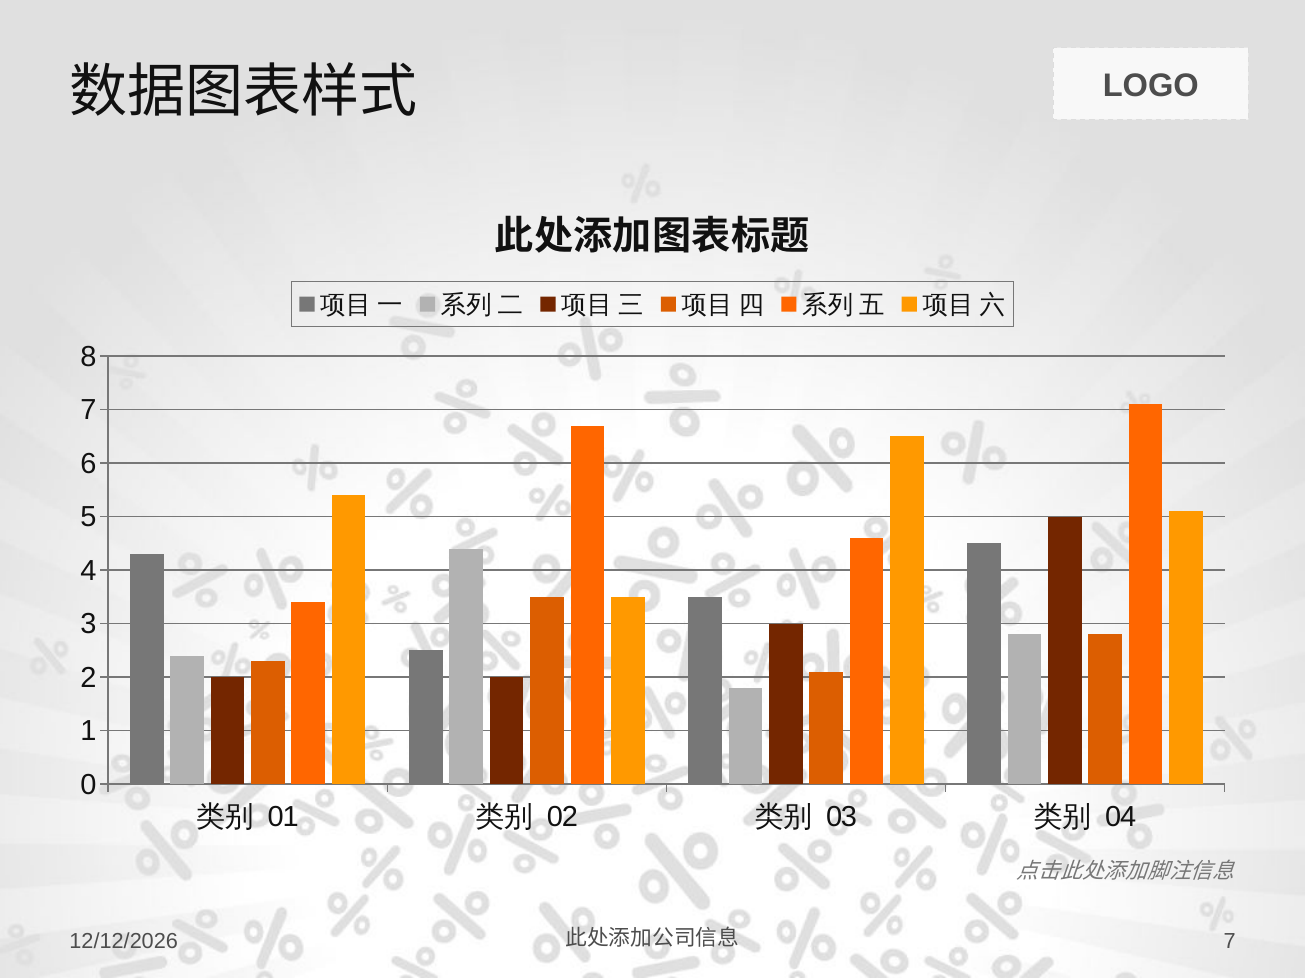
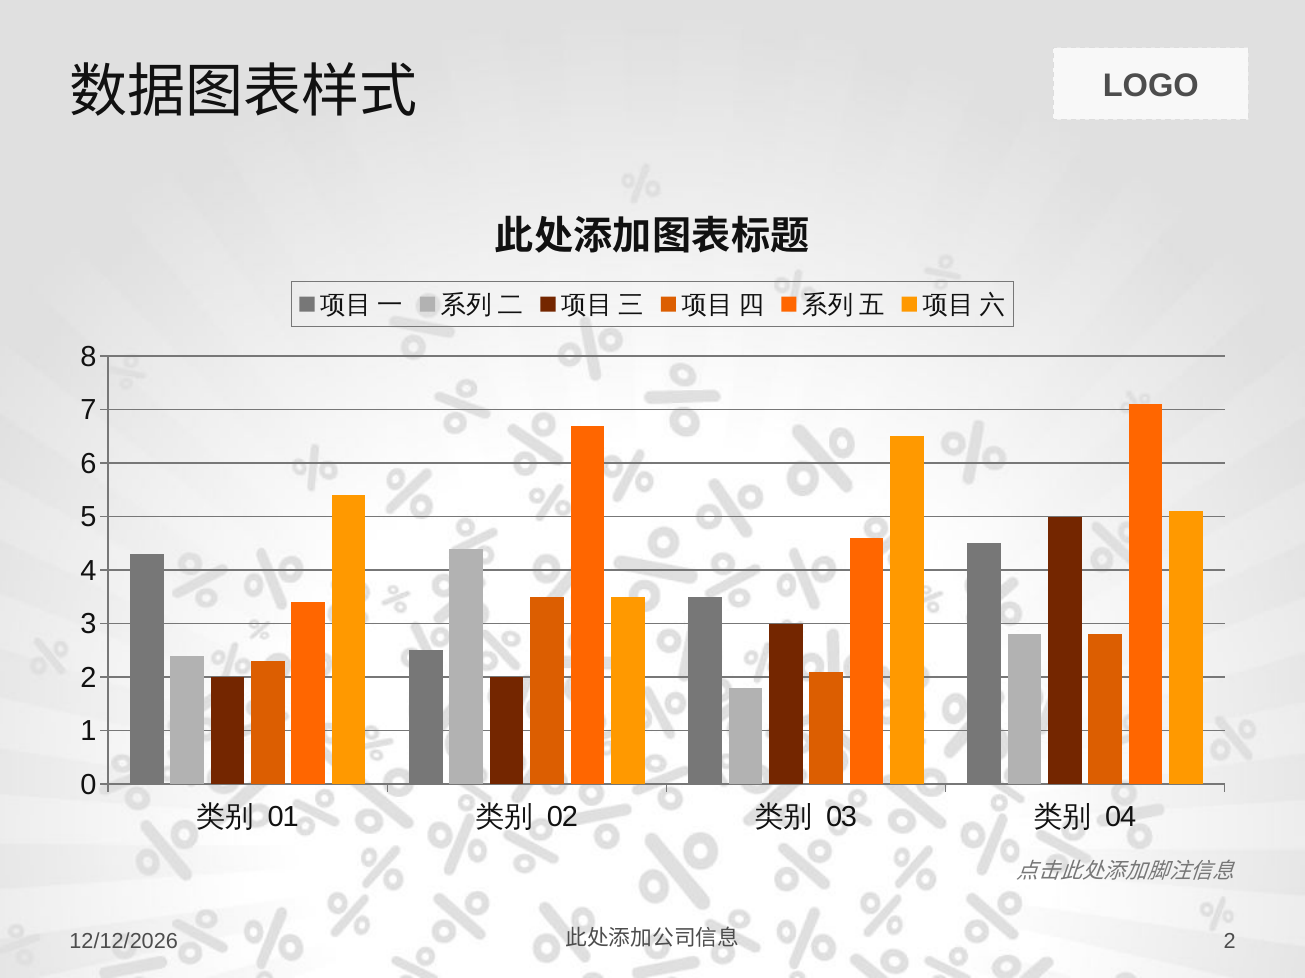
7 at (1230, 942): 7 -> 2
